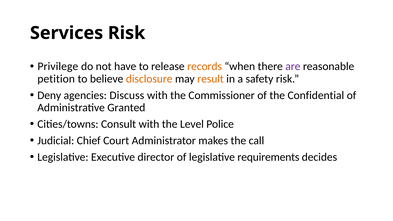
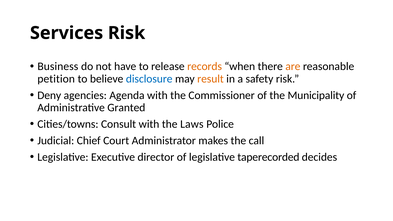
Privilege: Privilege -> Business
are colour: purple -> orange
disclosure colour: orange -> blue
Discuss: Discuss -> Agenda
Confidential: Confidential -> Municipality
Level: Level -> Laws
requirements: requirements -> taperecorded
